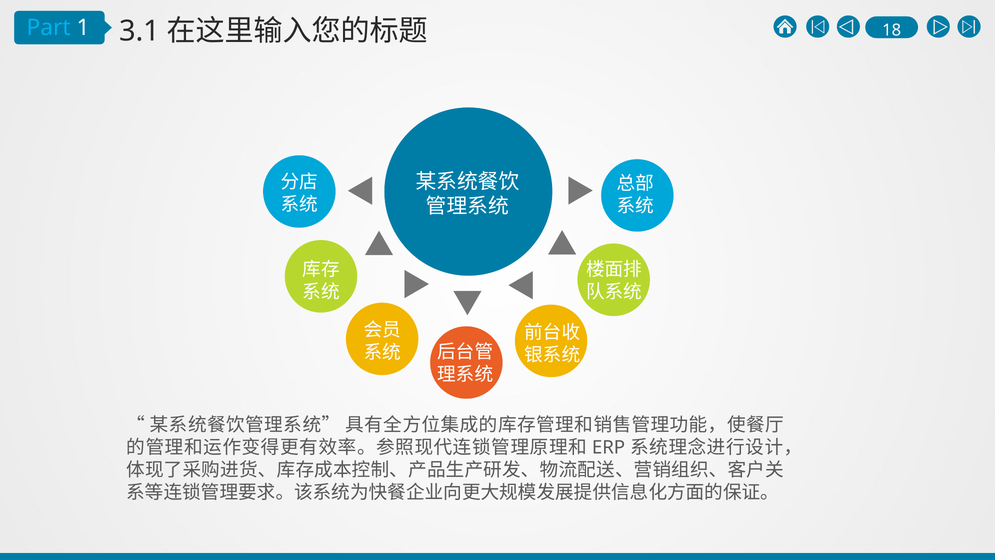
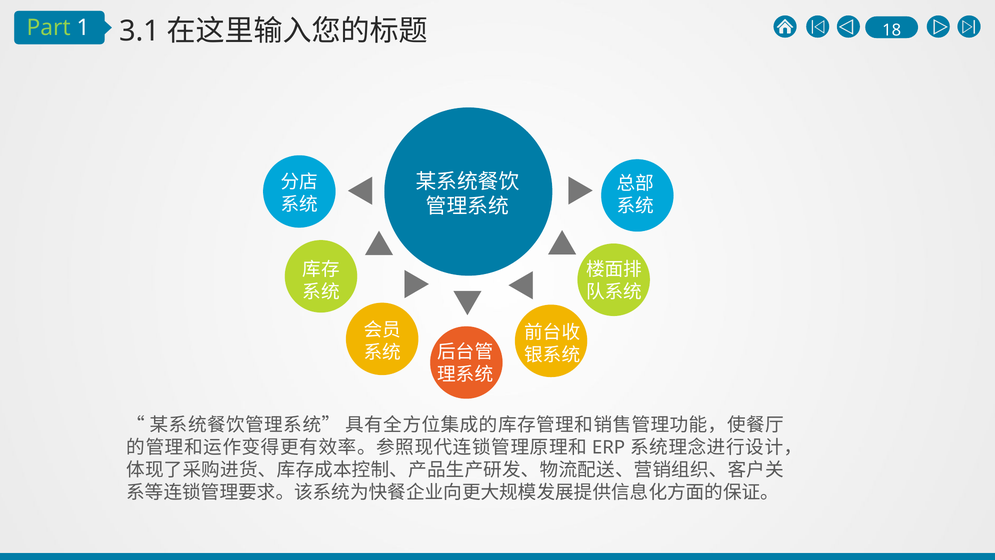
Part colour: light blue -> light green
